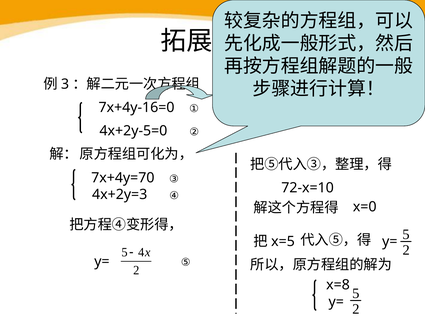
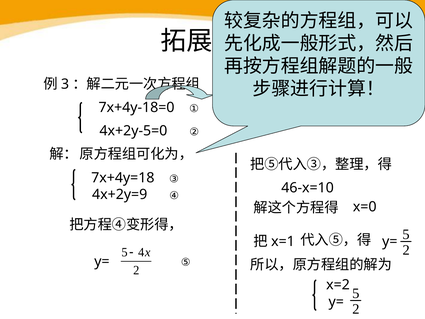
7x+4y-16=0: 7x+4y-16=0 -> 7x+4y-18=0
7x+4y=70: 7x+4y=70 -> 7x+4y=18
72-x=10: 72-x=10 -> 46-x=10
4x+2y=3: 4x+2y=3 -> 4x+2y=9
x=5: x=5 -> x=1
x=8: x=8 -> x=2
